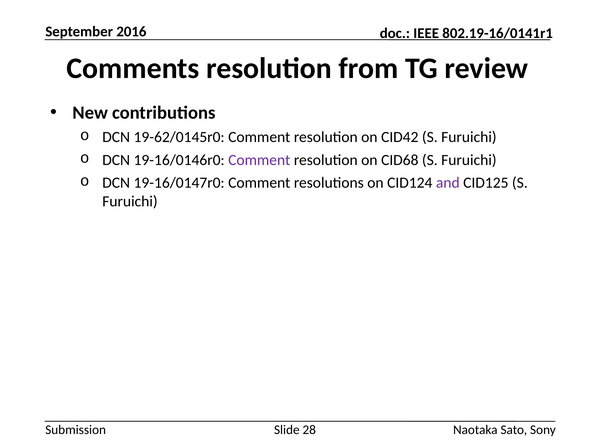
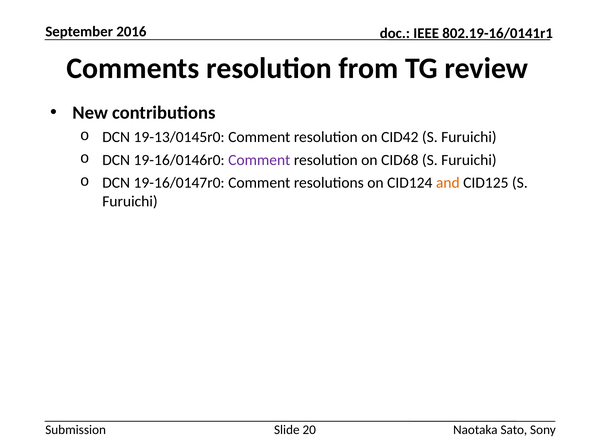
19-62/0145r0: 19-62/0145r0 -> 19-13/0145r0
and colour: purple -> orange
28: 28 -> 20
